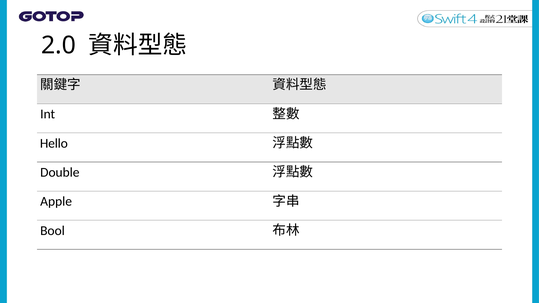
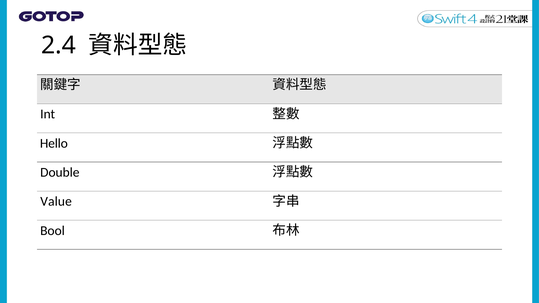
2.0: 2.0 -> 2.4
Apple: Apple -> Value
